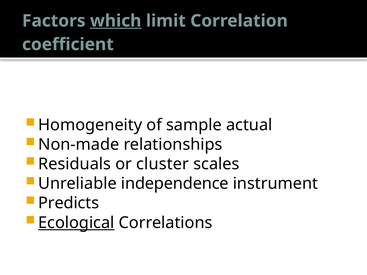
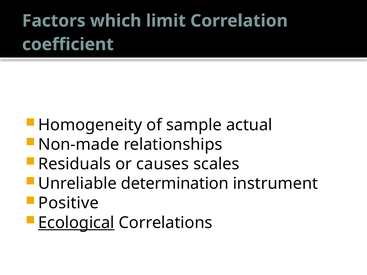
which underline: present -> none
cluster: cluster -> causes
independence: independence -> determination
Predicts: Predicts -> Positive
